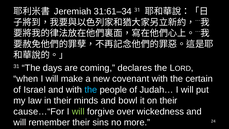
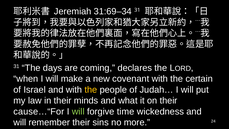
31:61–34: 31:61–34 -> 31:69–34
the at (91, 90) colour: light blue -> yellow
bowl: bowl -> what
over: over -> time
